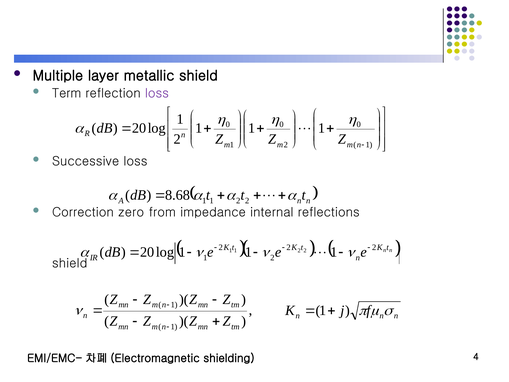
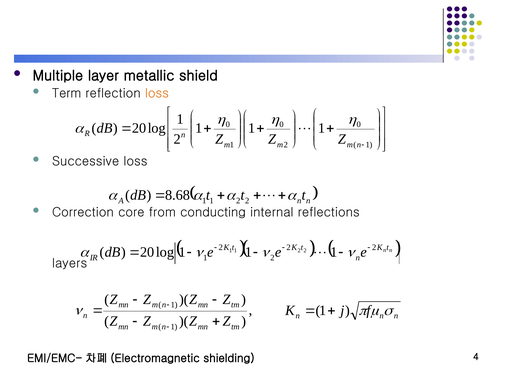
loss at (157, 93) colour: purple -> orange
zero: zero -> core
impedance: impedance -> conducting
shield at (70, 263): shield -> layers
